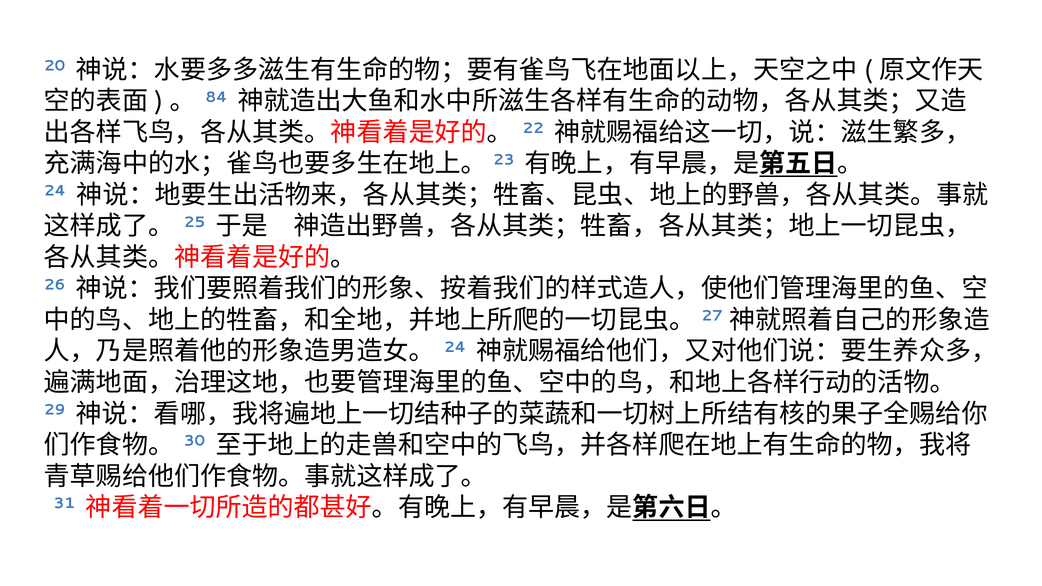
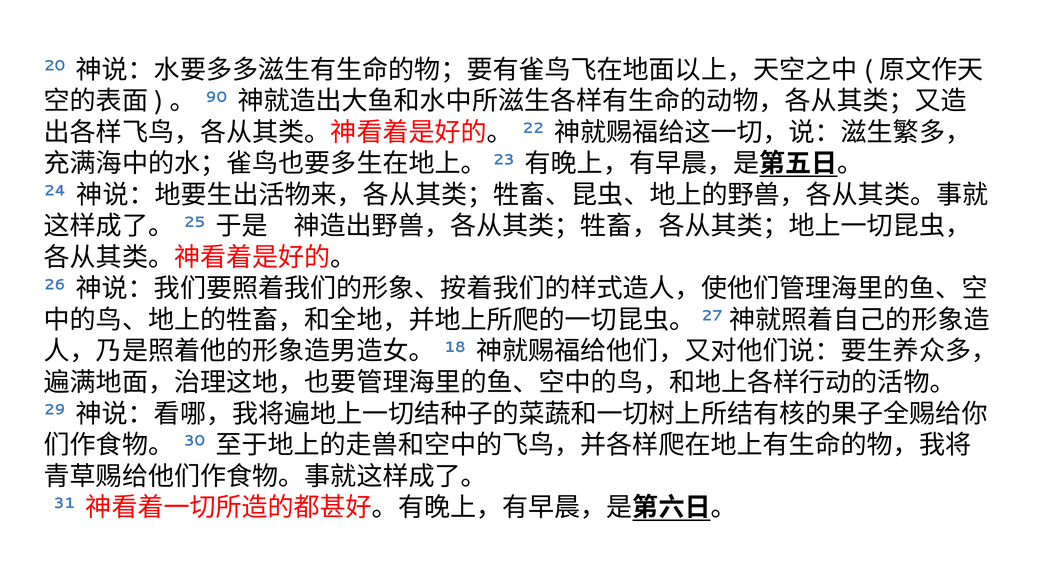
84: 84 -> 90
24 at (455, 347): 24 -> 18
